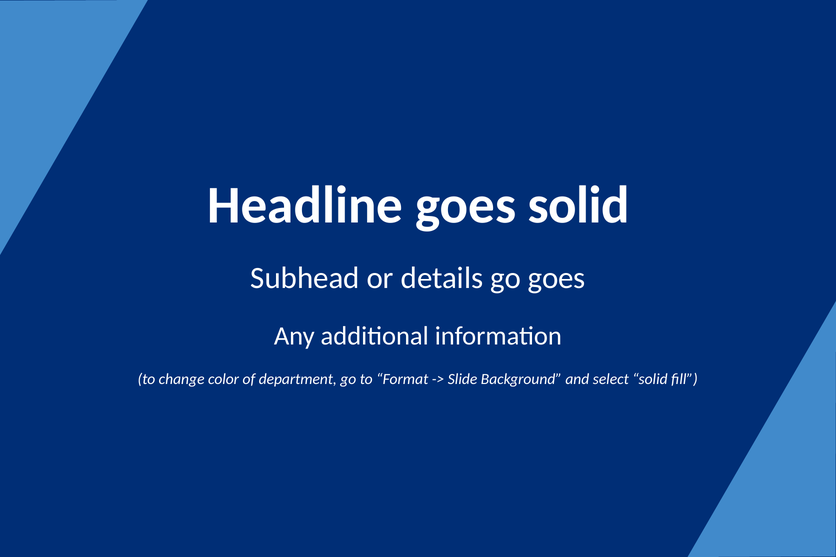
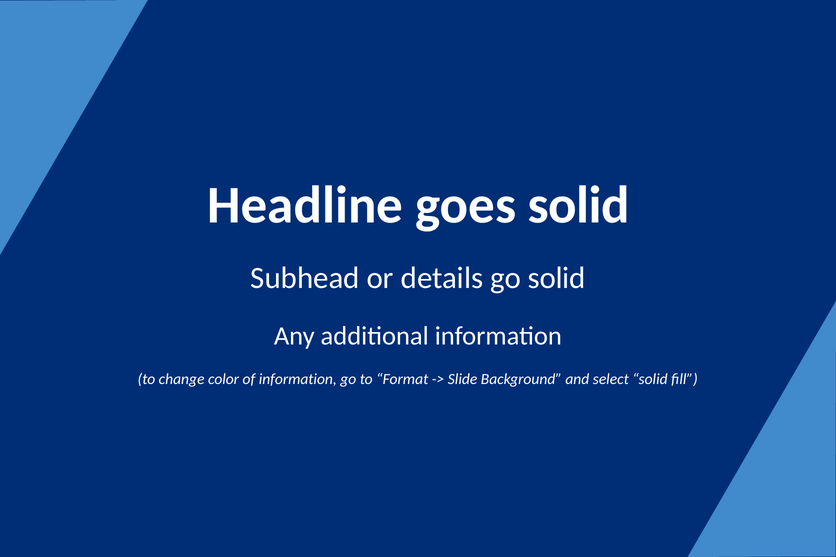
go goes: goes -> solid
of department: department -> information
